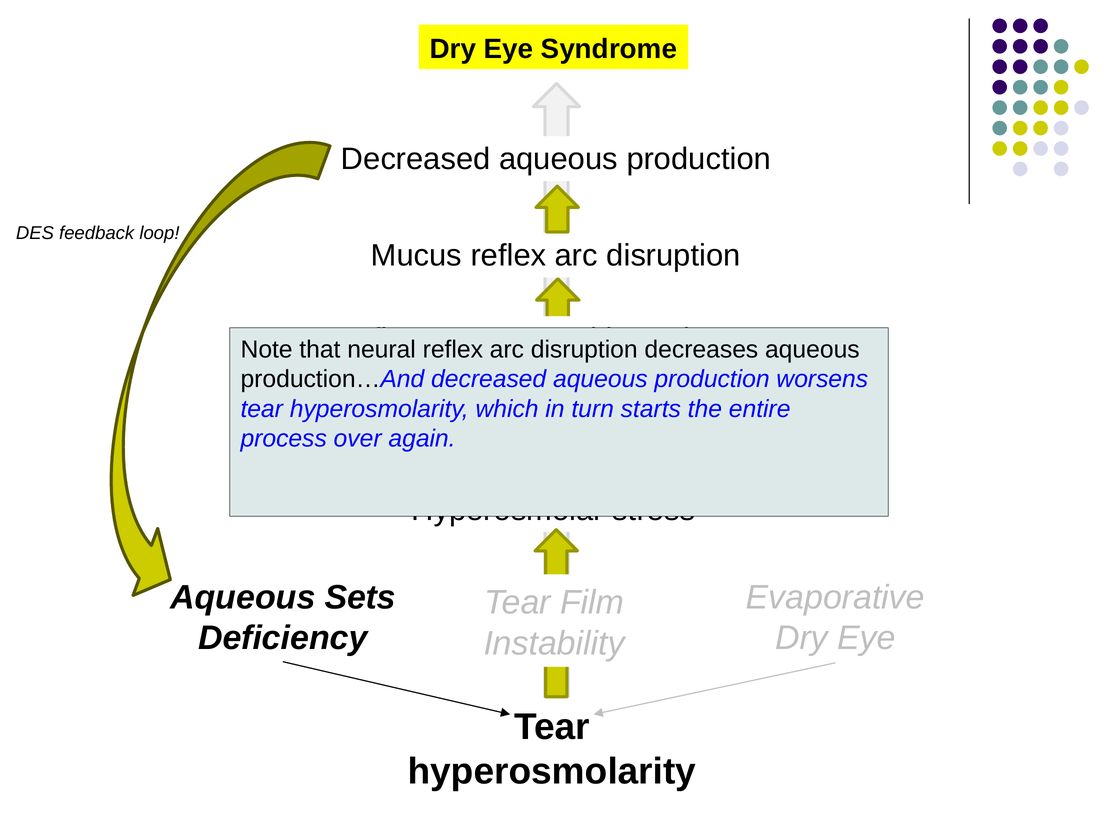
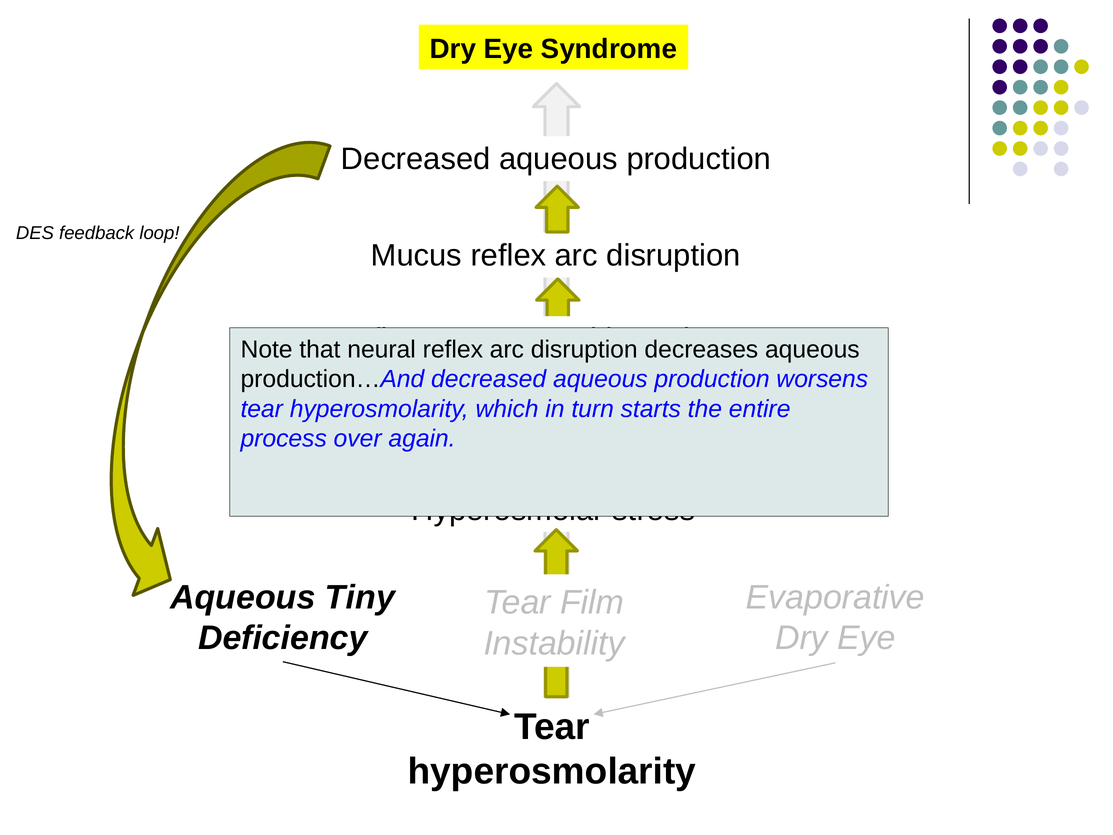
Sets: Sets -> Tiny
